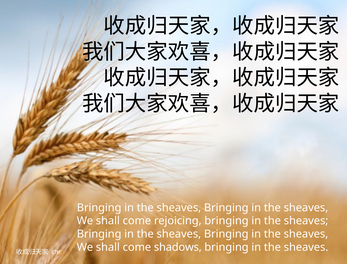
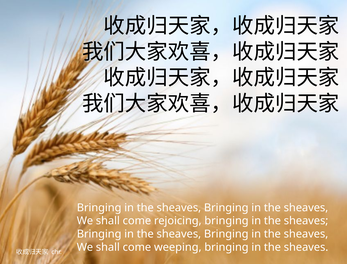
shadows: shadows -> weeping
